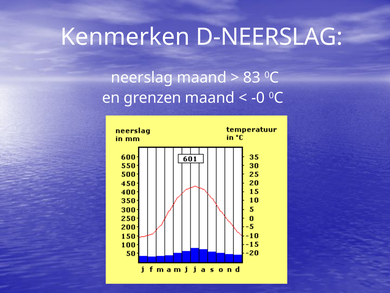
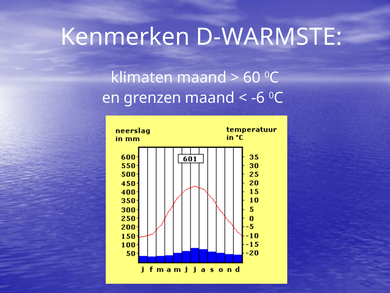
D-NEERSLAG: D-NEERSLAG -> D-WARMSTE
neerslag: neerslag -> klimaten
83: 83 -> 60
-0: -0 -> -6
